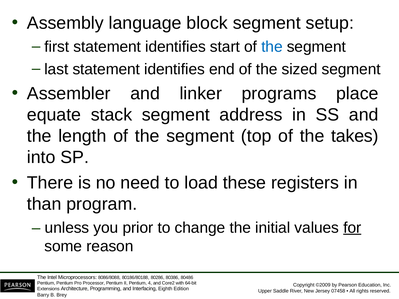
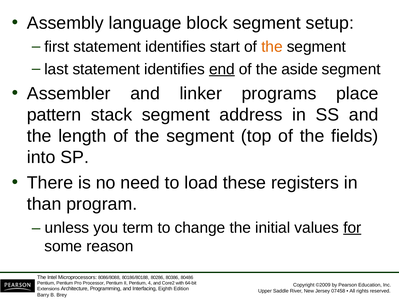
the at (272, 47) colour: blue -> orange
end underline: none -> present
sized: sized -> aside
equate: equate -> pattern
takes: takes -> fields
prior: prior -> term
